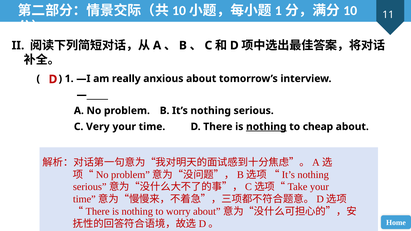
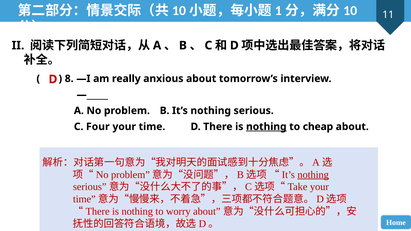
1: 1 -> 8
Very: Very -> Four
nothing at (313, 175) underline: none -> present
